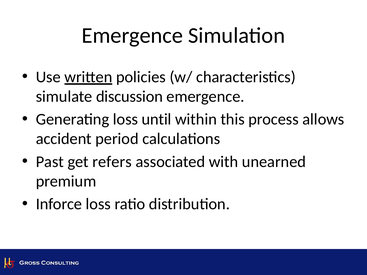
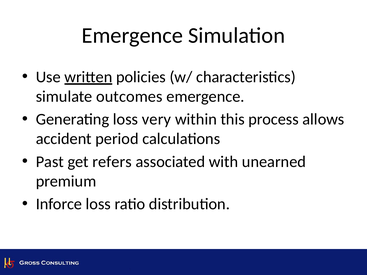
discussion: discussion -> outcomes
until: until -> very
